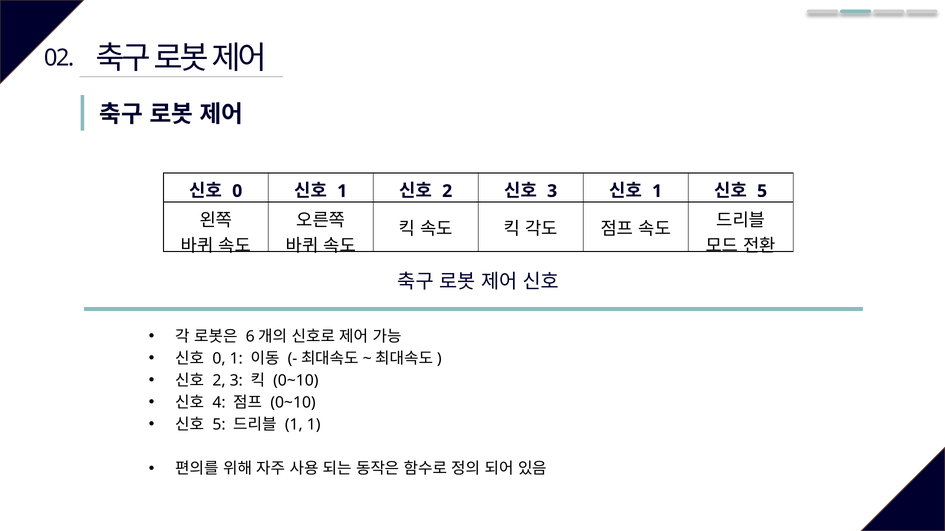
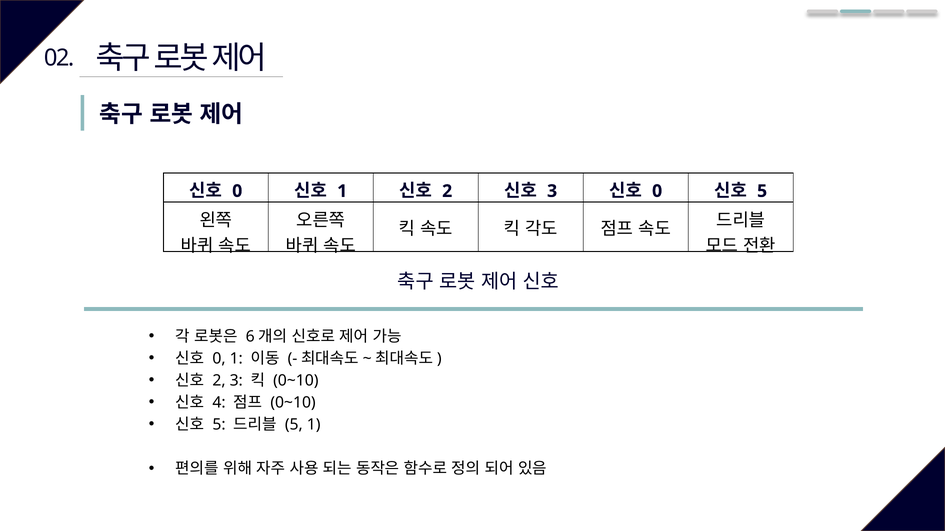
1 at (657, 191): 1 -> 0
1 at (294, 425): 1 -> 5
